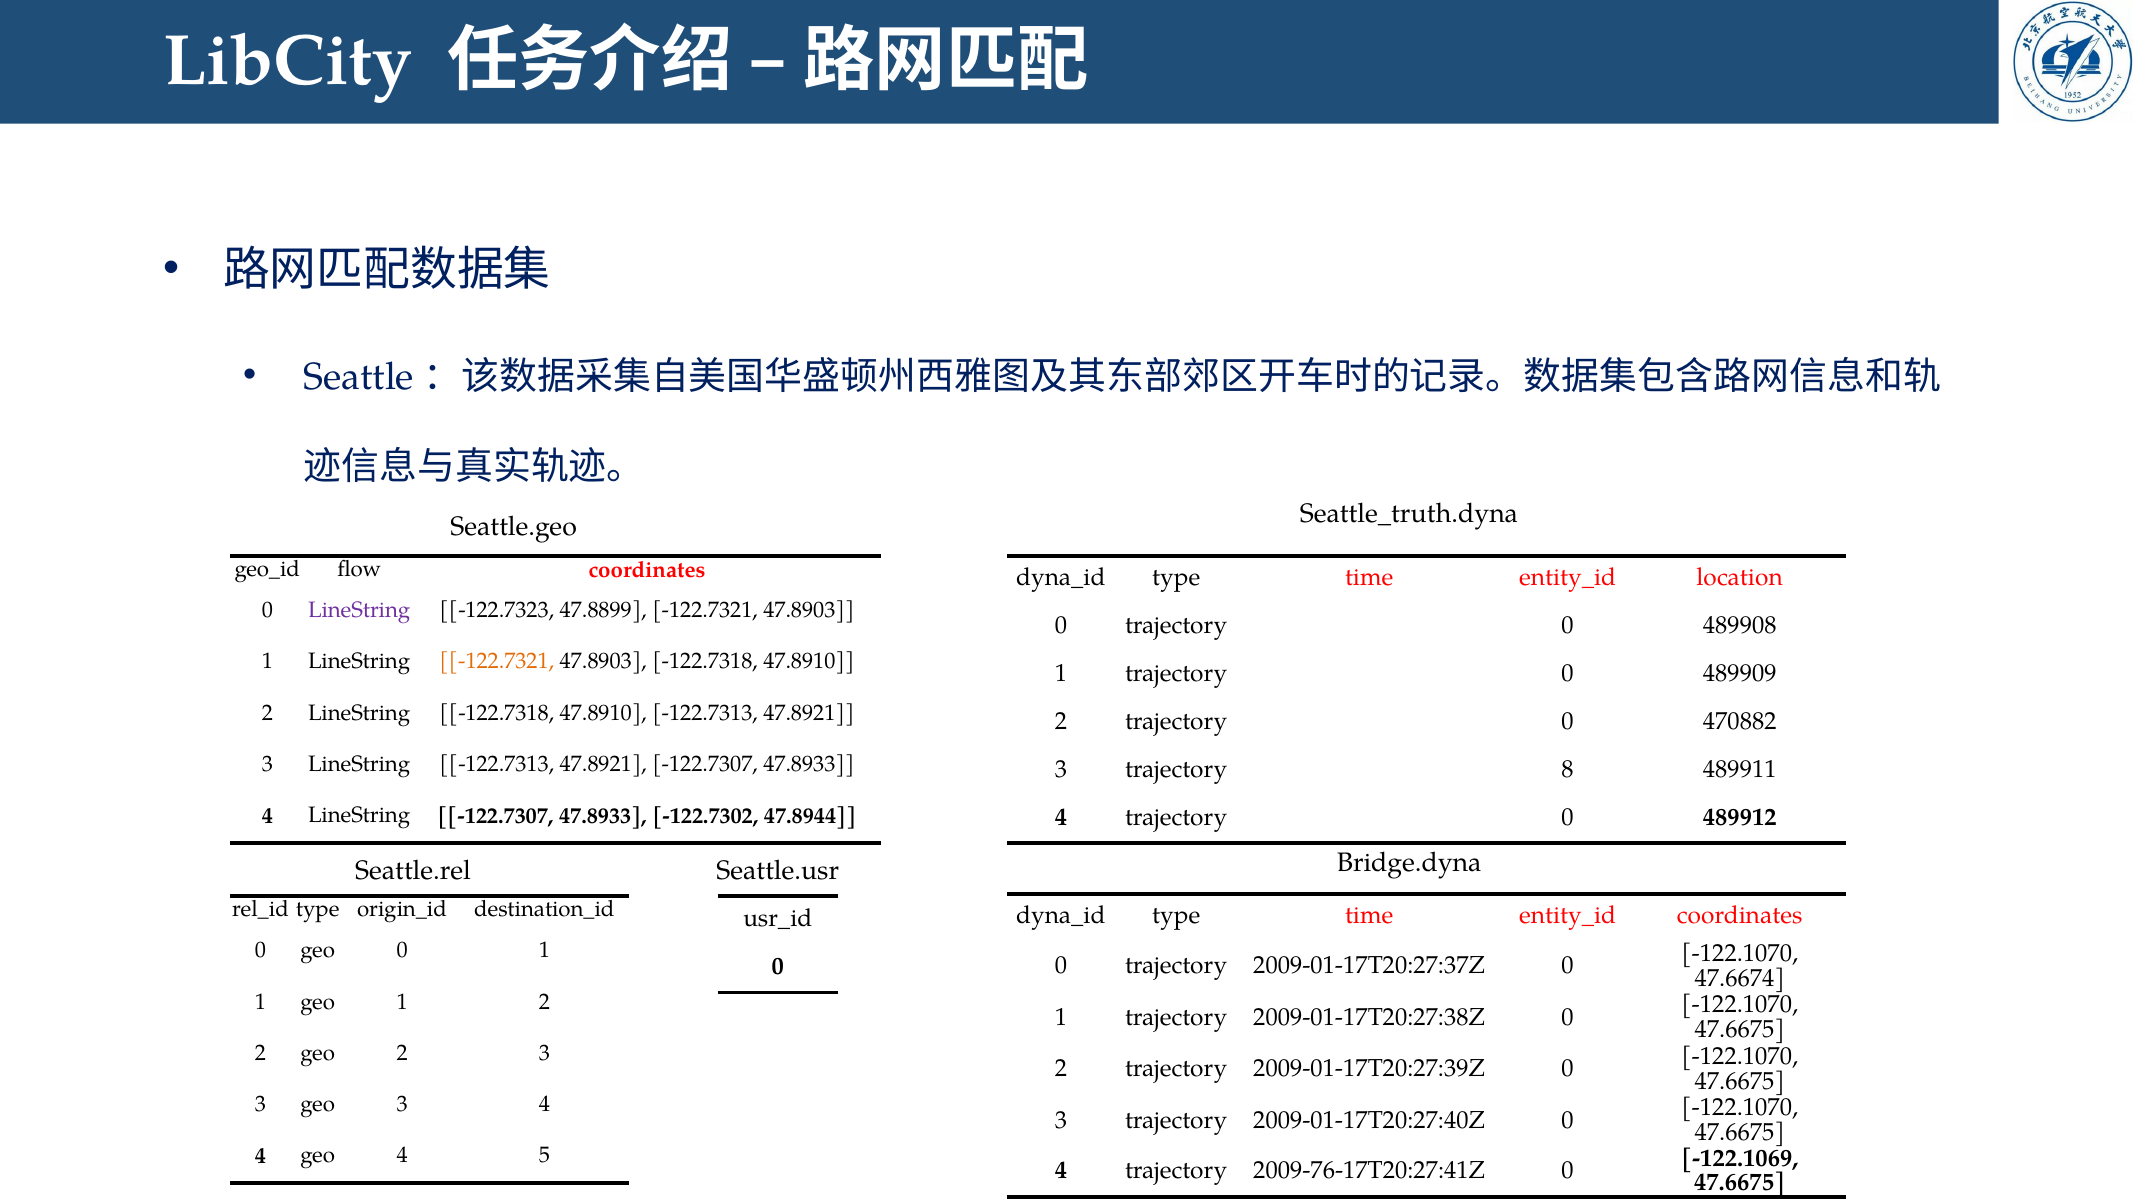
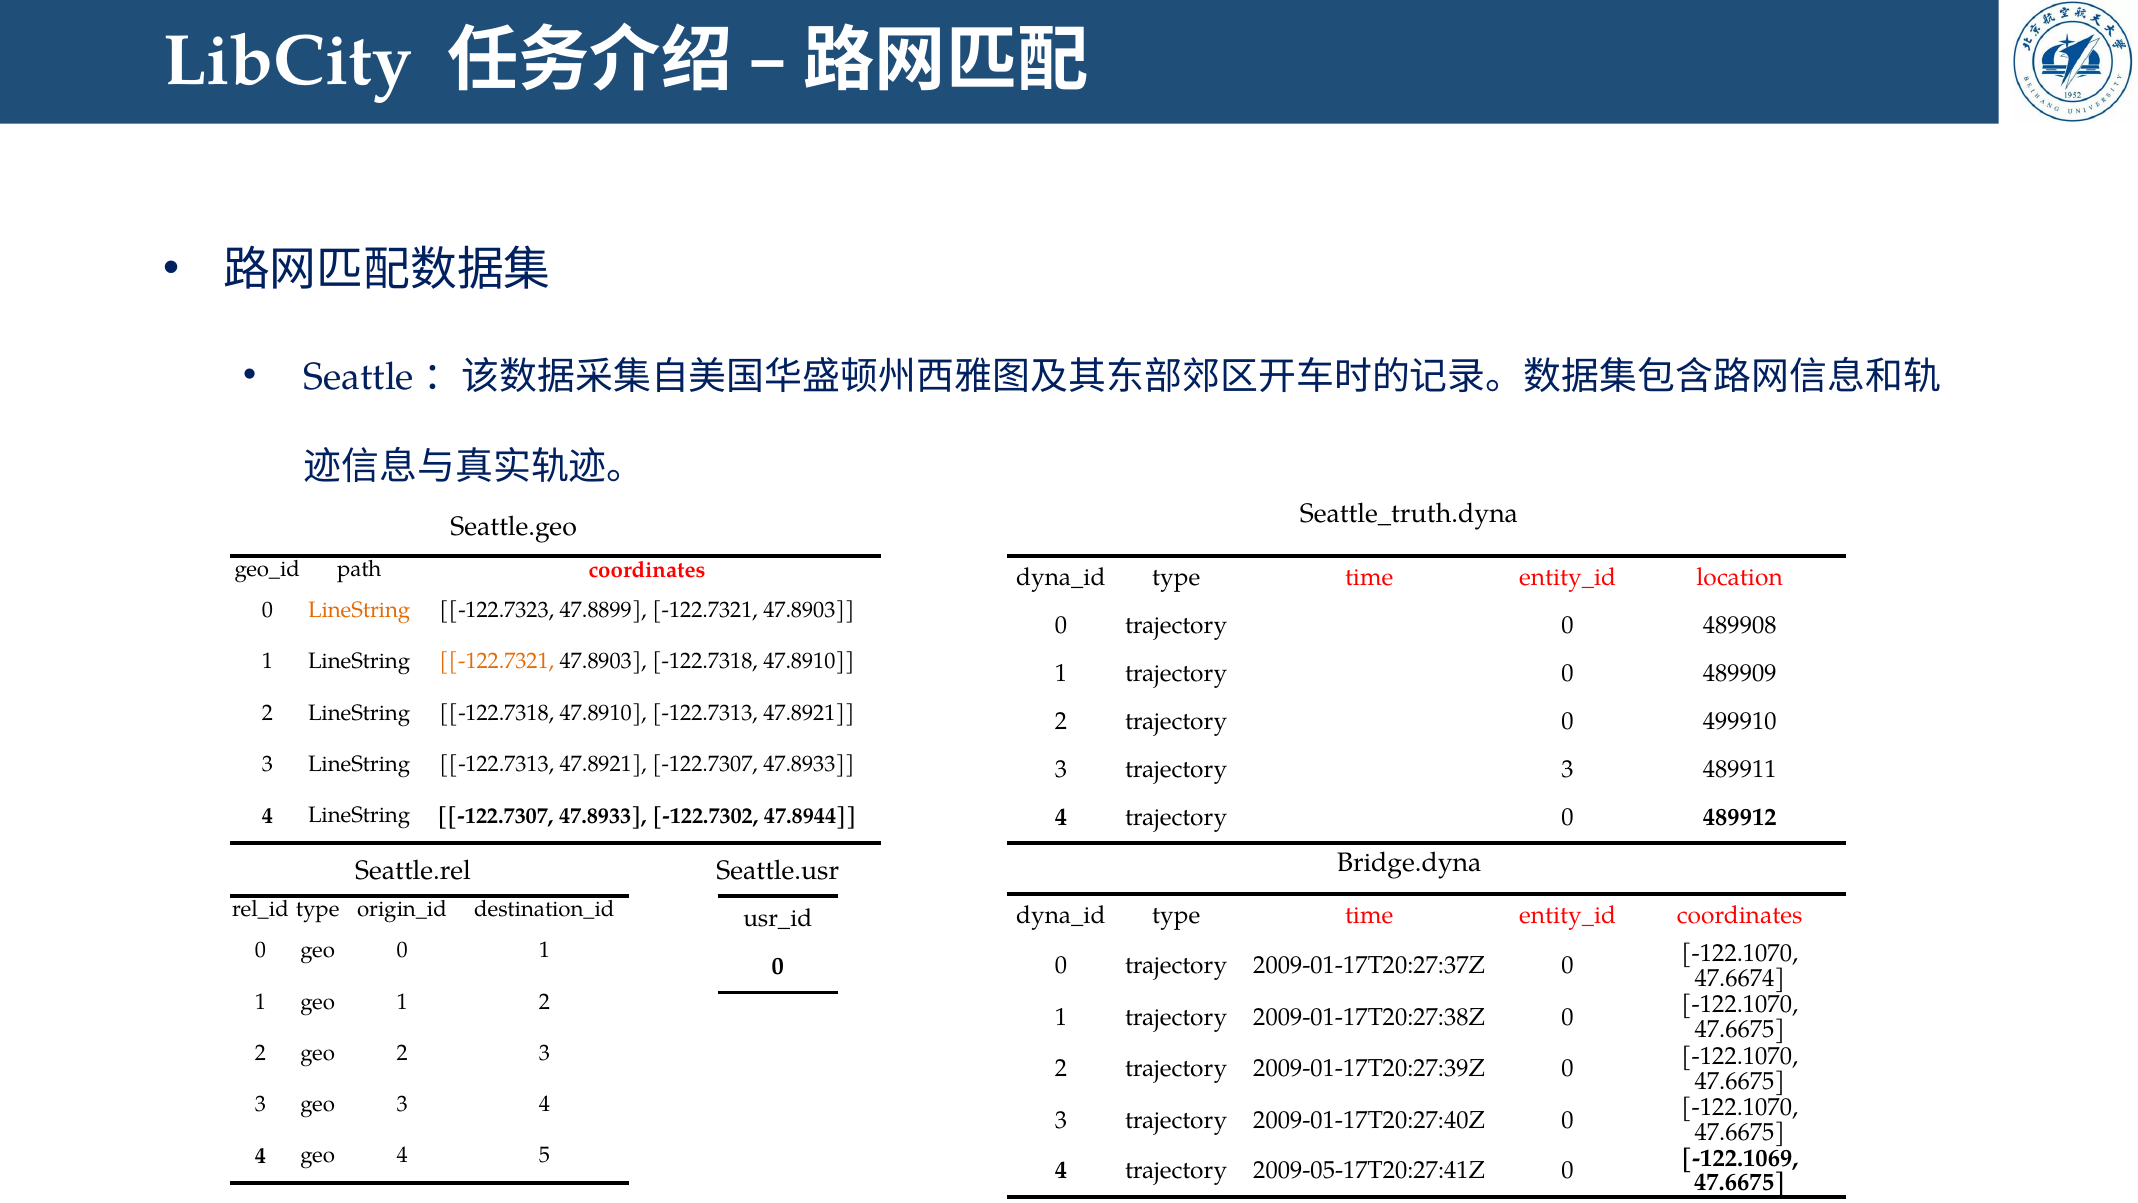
flow: flow -> path
LineString at (359, 610) colour: purple -> orange
470882: 470882 -> 499910
trajectory 8: 8 -> 3
2009-76-17T20:27:41Z: 2009-76-17T20:27:41Z -> 2009-05-17T20:27:41Z
